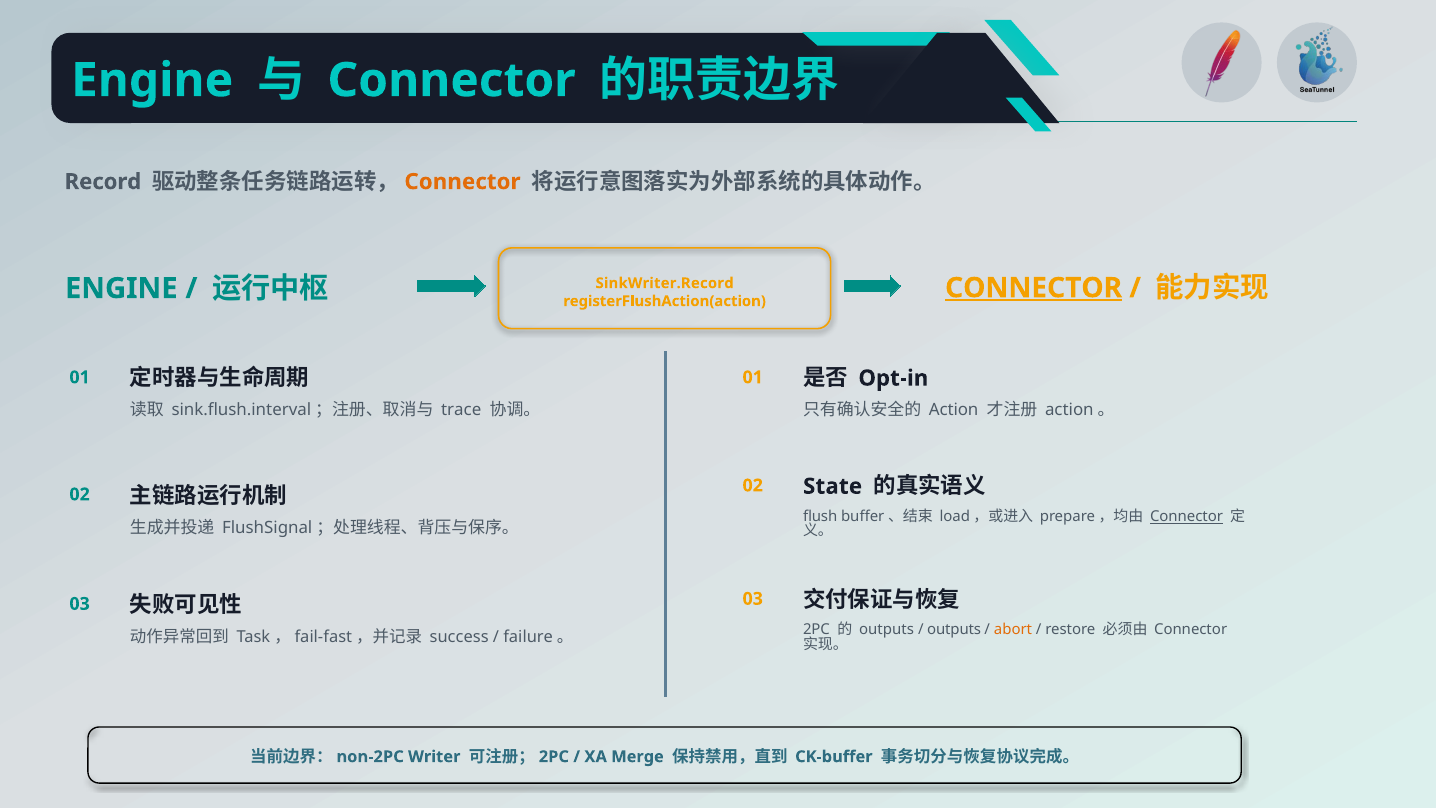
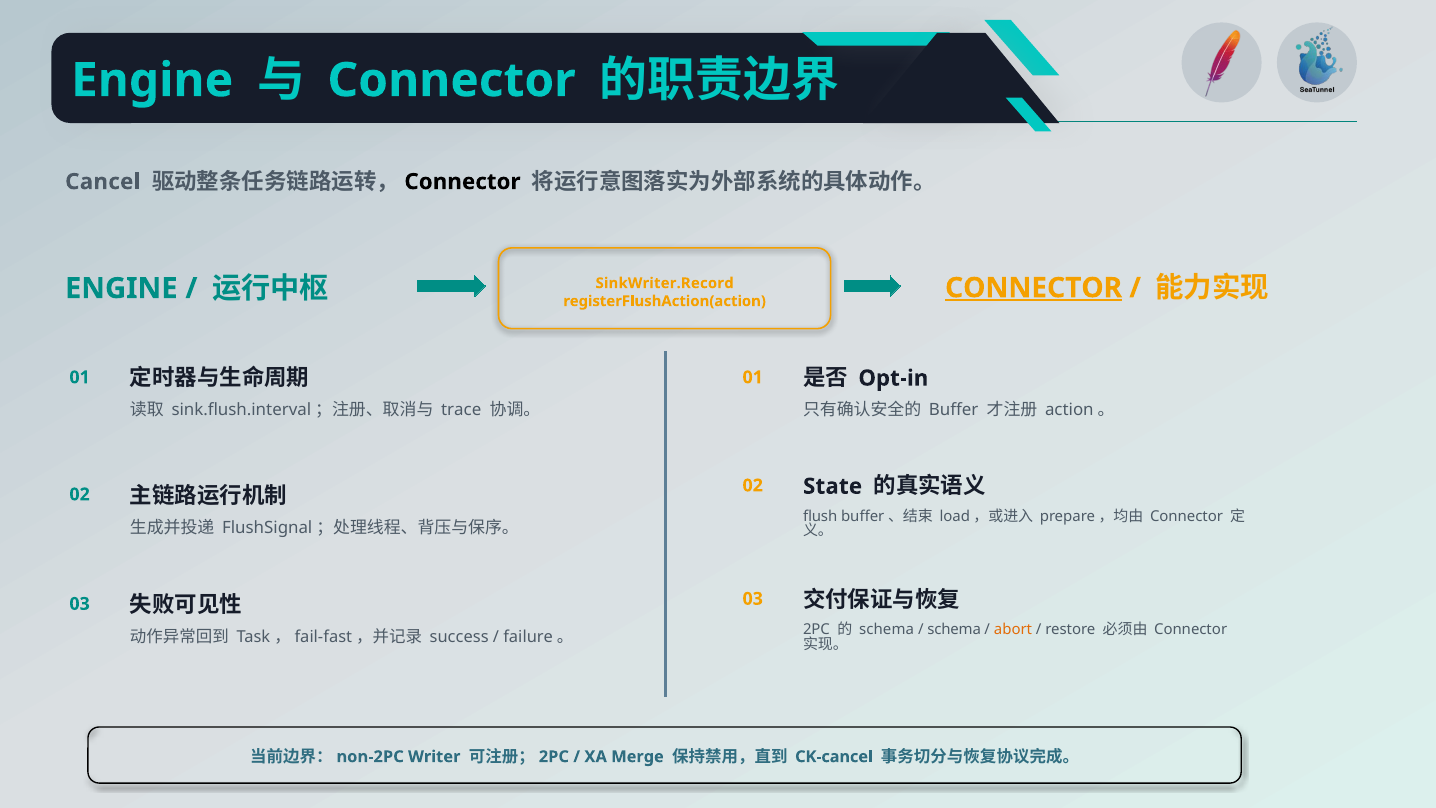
Record: Record -> Cancel
Connector at (462, 182) colour: orange -> black
Action: Action -> Buffer
Connector at (1187, 517) underline: present -> none
outputs at (887, 630): outputs -> schema
outputs at (954, 630): outputs -> schema
CK-buffer: CK-buffer -> CK-cancel
